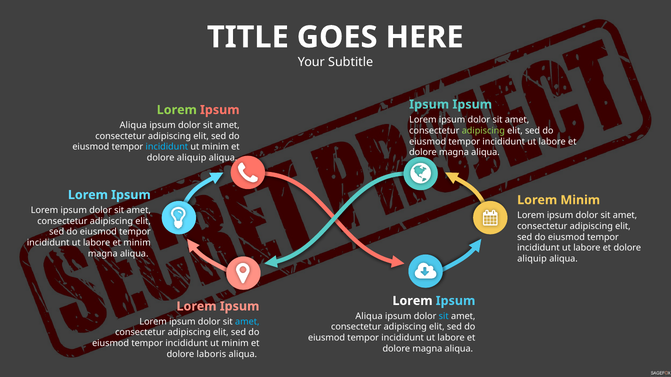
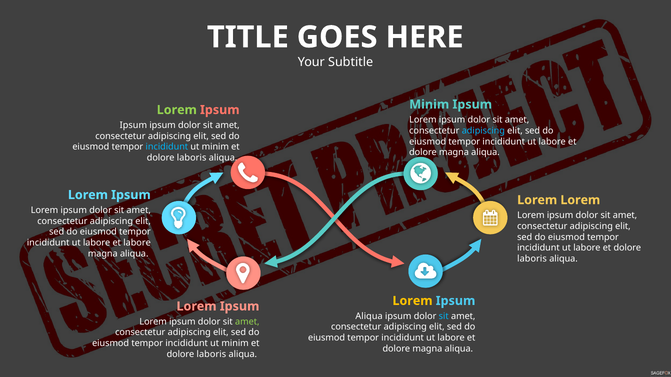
Ipsum at (429, 105): Ipsum -> Minim
Aliqua at (133, 125): Aliqua -> Ipsum
adipiscing at (483, 131) colour: light green -> light blue
aliquip at (192, 158): aliquip -> laboris
Minim at (580, 200): Minim -> Lorem
et minim: minim -> labore
aliquip at (532, 259): aliquip -> laboris
Lorem at (413, 301) colour: white -> yellow
amet at (247, 322) colour: light blue -> light green
